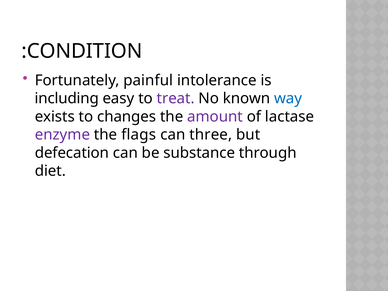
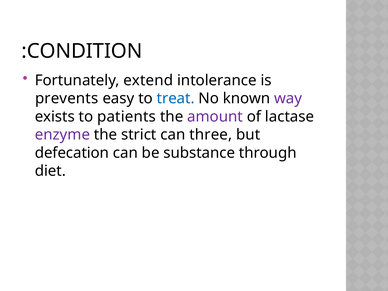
painful: painful -> extend
including: including -> prevents
treat colour: purple -> blue
way colour: blue -> purple
changes: changes -> patients
flags: flags -> strict
